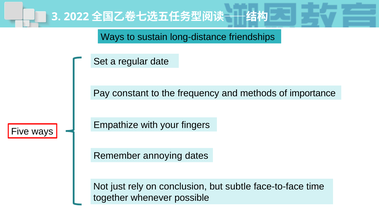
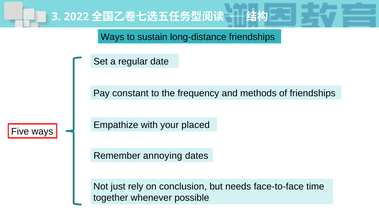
of importance: importance -> friendships
fingers: fingers -> placed
subtle: subtle -> needs
